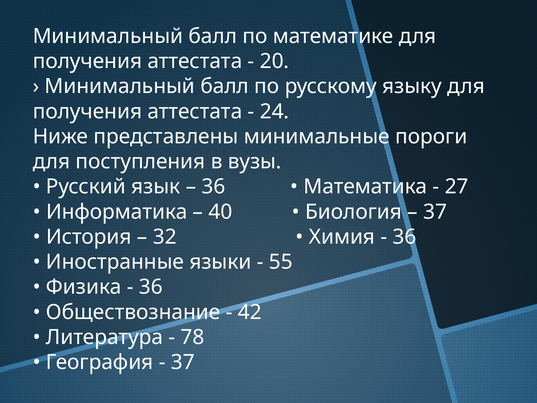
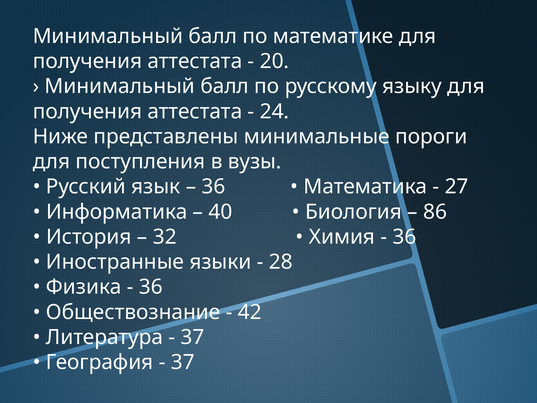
37 at (435, 212): 37 -> 86
55: 55 -> 28
78 at (193, 337): 78 -> 37
